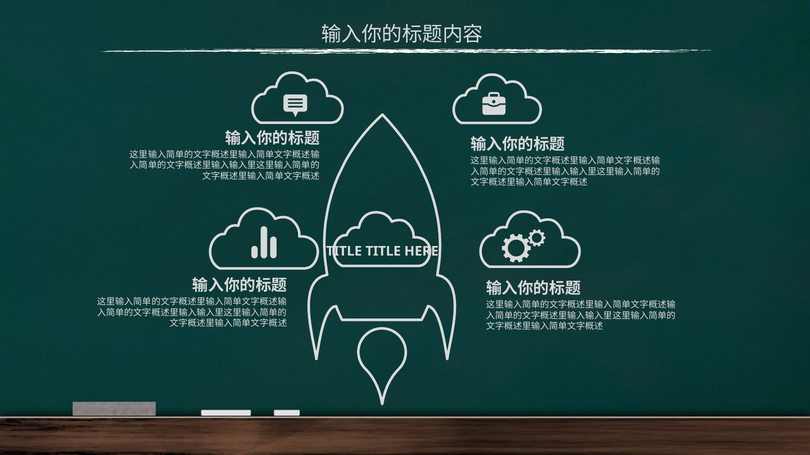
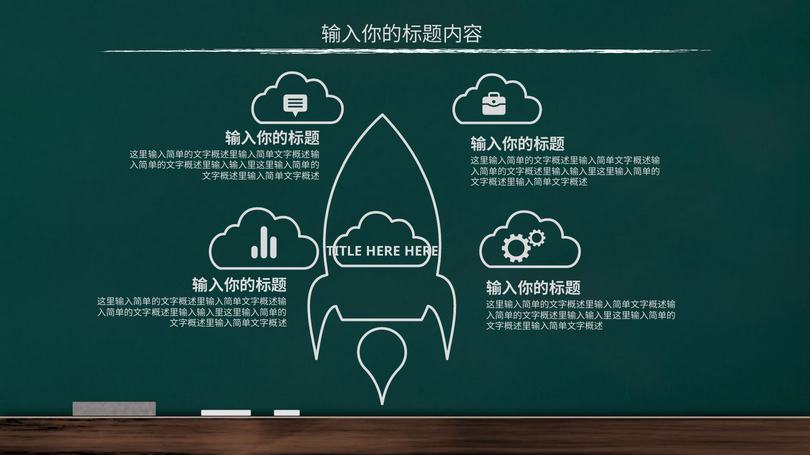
TITLE TITLE: TITLE -> HERE
